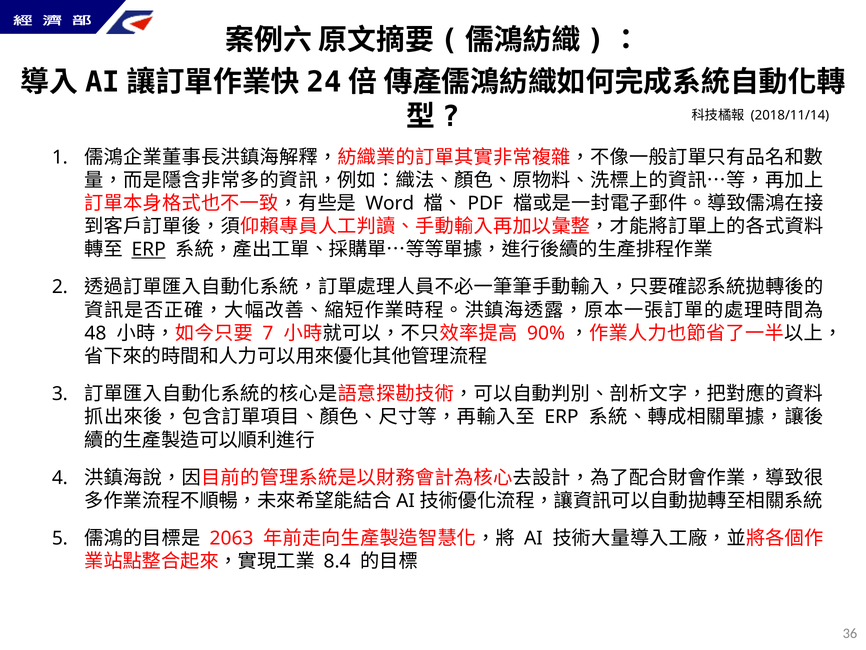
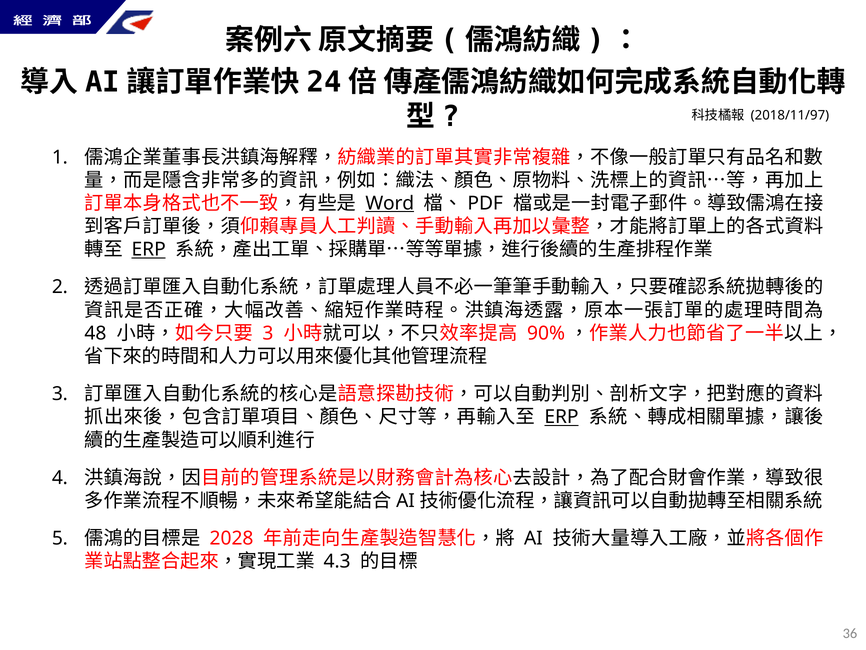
2018/11/14: 2018/11/14 -> 2018/11/97
Word underline: none -> present
7 at (268, 333): 7 -> 3
ERP at (562, 417) underline: none -> present
2063: 2063 -> 2028
8.4: 8.4 -> 4.3
